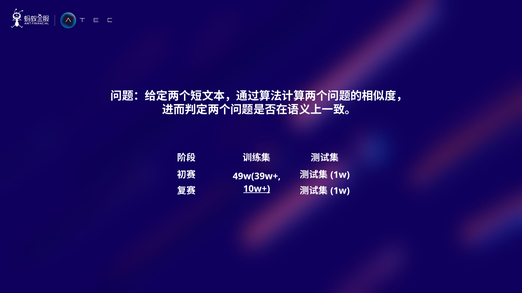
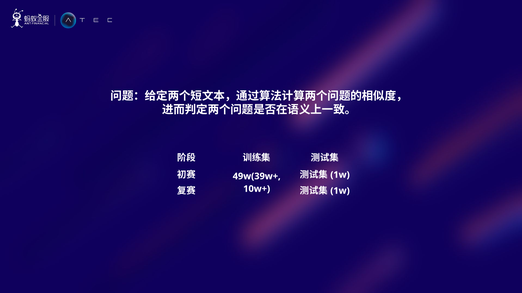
10w+ underline: present -> none
